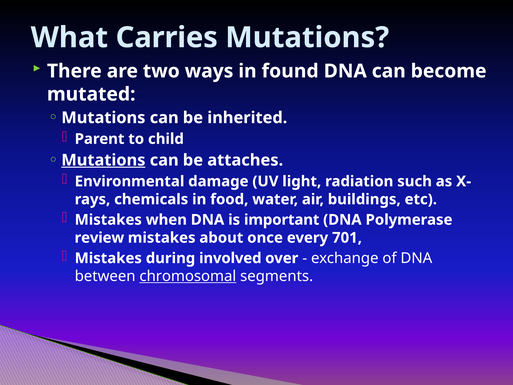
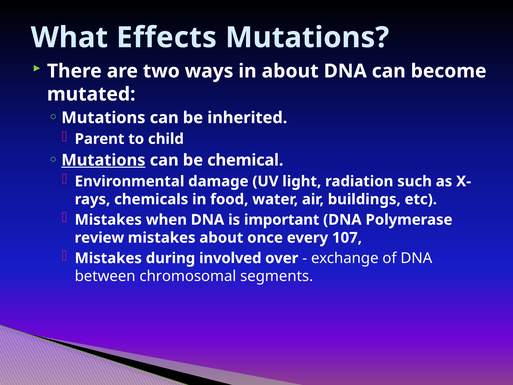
Carries: Carries -> Effects
in found: found -> about
attaches: attaches -> chemical
701: 701 -> 107
chromosomal underline: present -> none
